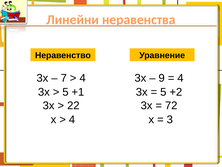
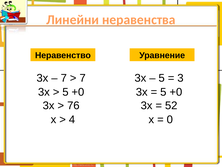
4 at (83, 78): 4 -> 7
9 at (162, 78): 9 -> 5
4 at (180, 78): 4 -> 3
+1 at (78, 92): +1 -> +0
+2 at (176, 92): +2 -> +0
22: 22 -> 76
72: 72 -> 52
3: 3 -> 0
